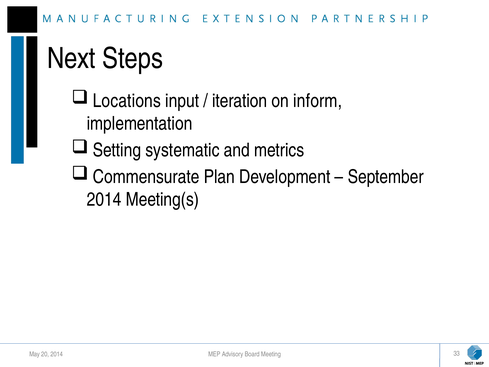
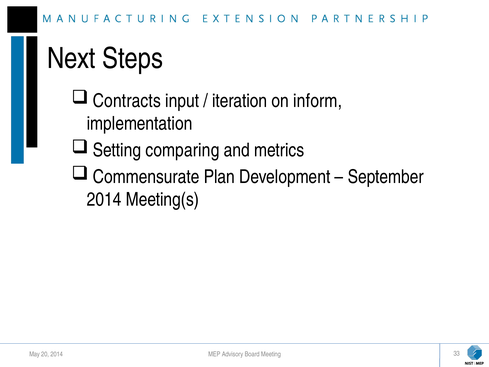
Locations: Locations -> Contracts
systematic: systematic -> comparing
